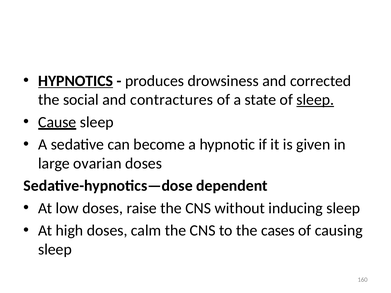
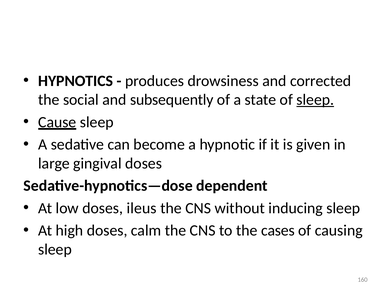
HYPNOTICS underline: present -> none
contractures: contractures -> subsequently
ovarian: ovarian -> gingival
raise: raise -> ileus
